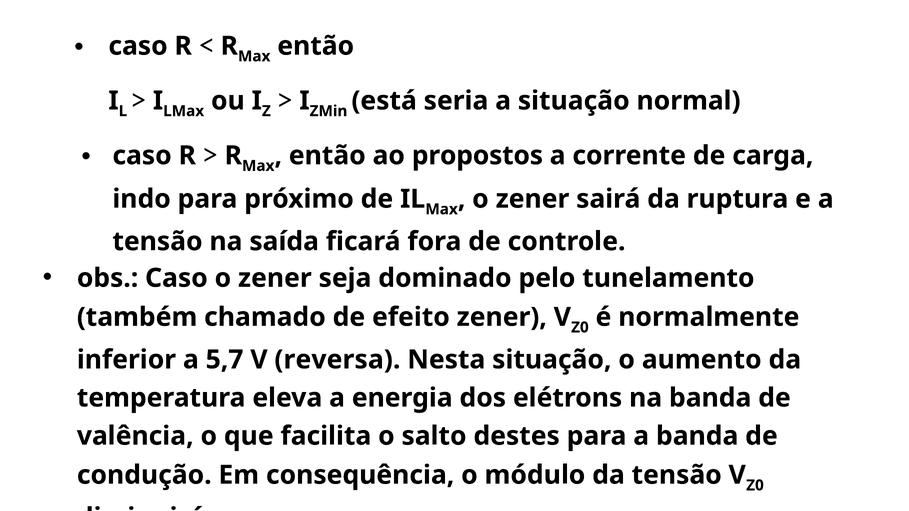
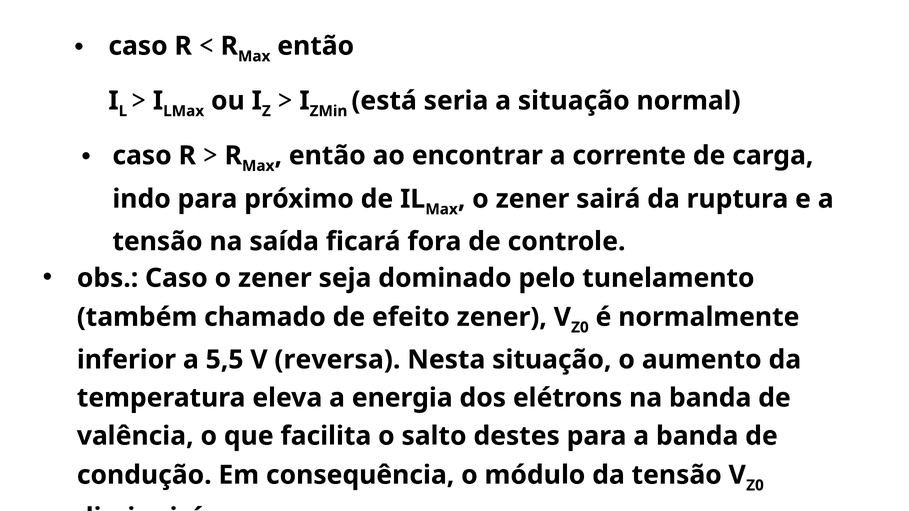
propostos: propostos -> encontrar
5,7: 5,7 -> 5,5
